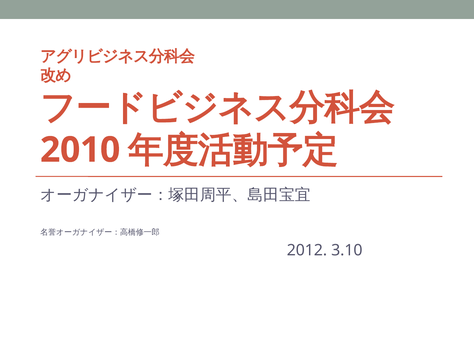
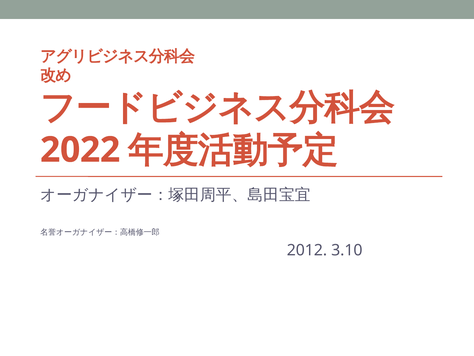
2010: 2010 -> 2022
